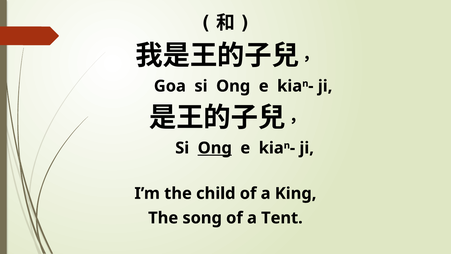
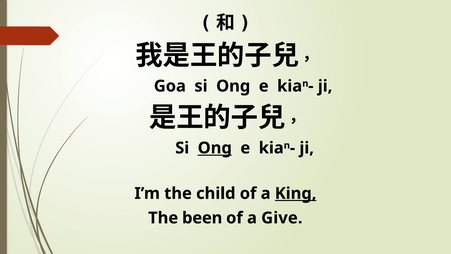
King underline: none -> present
song: song -> been
Tent: Tent -> Give
